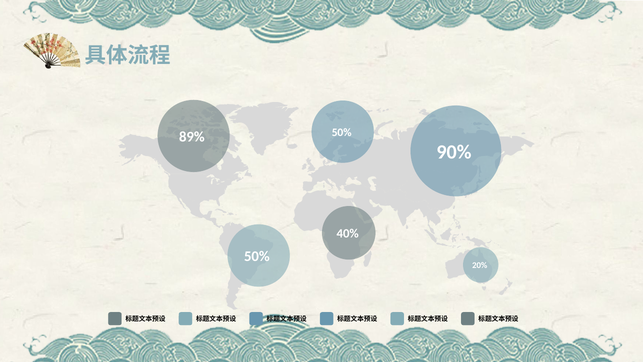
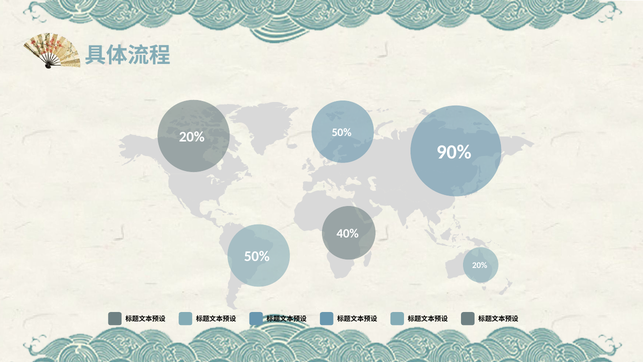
89% at (192, 137): 89% -> 20%
